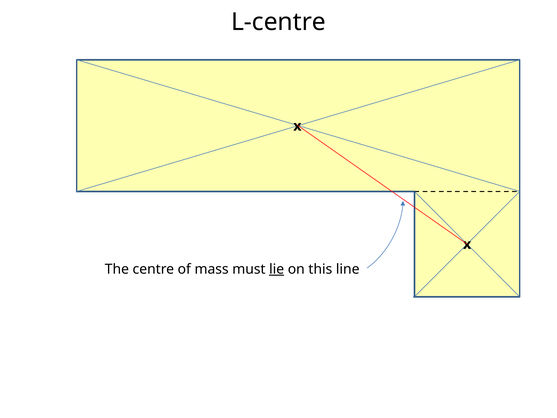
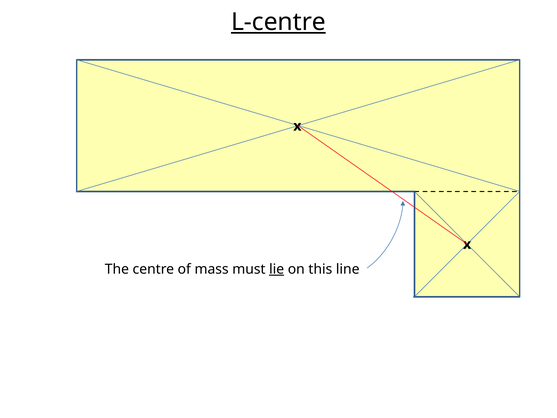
L-centre underline: none -> present
